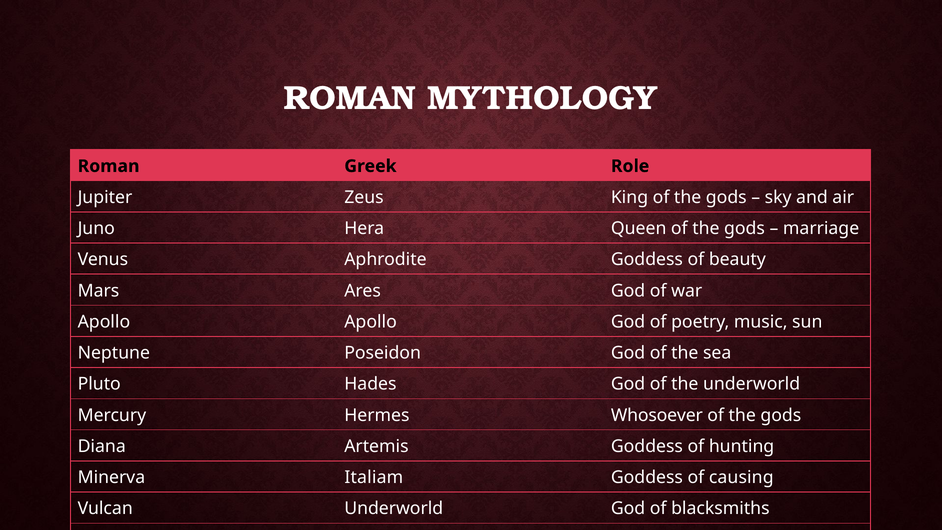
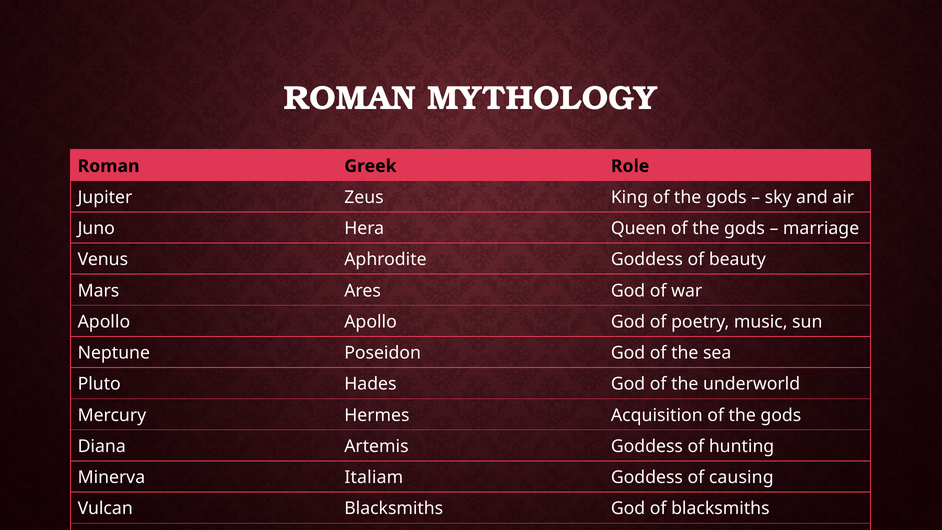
Whosoever: Whosoever -> Acquisition
Vulcan Underworld: Underworld -> Blacksmiths
